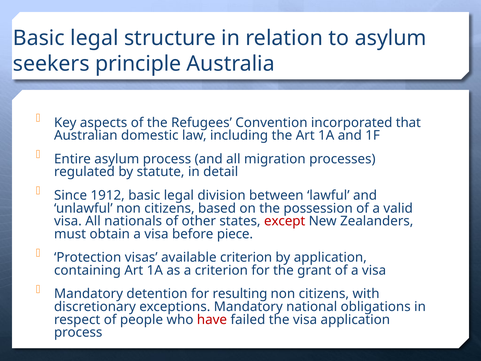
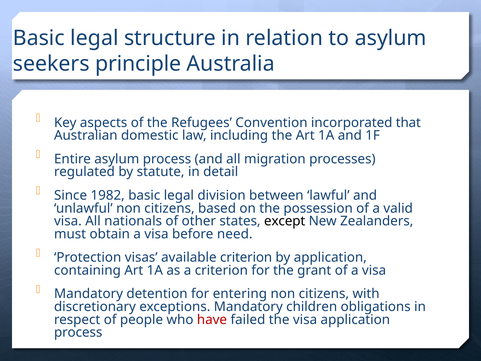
1912: 1912 -> 1982
except colour: red -> black
piece: piece -> need
resulting: resulting -> entering
national: national -> children
